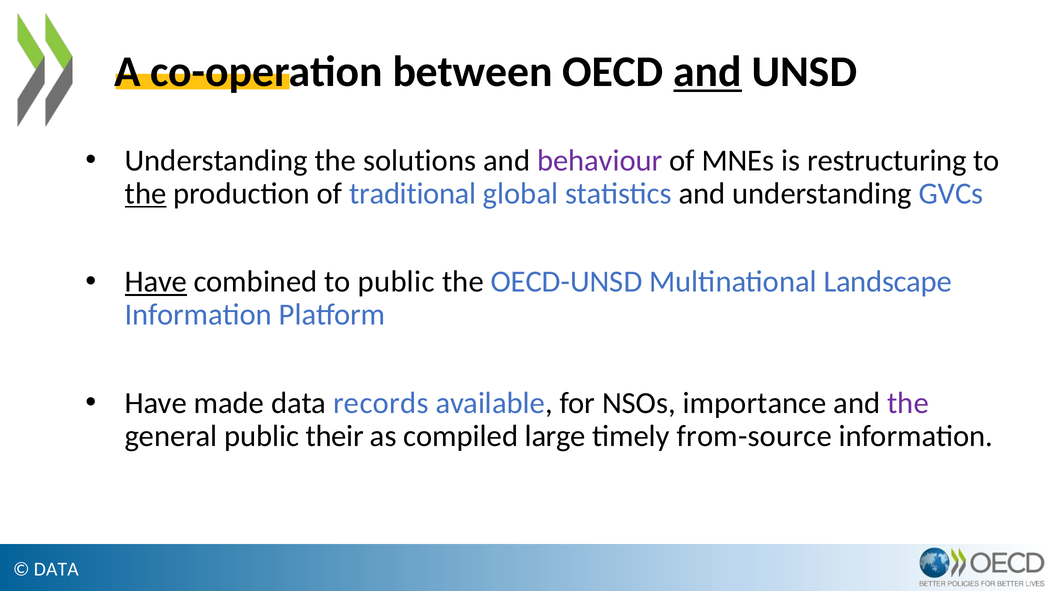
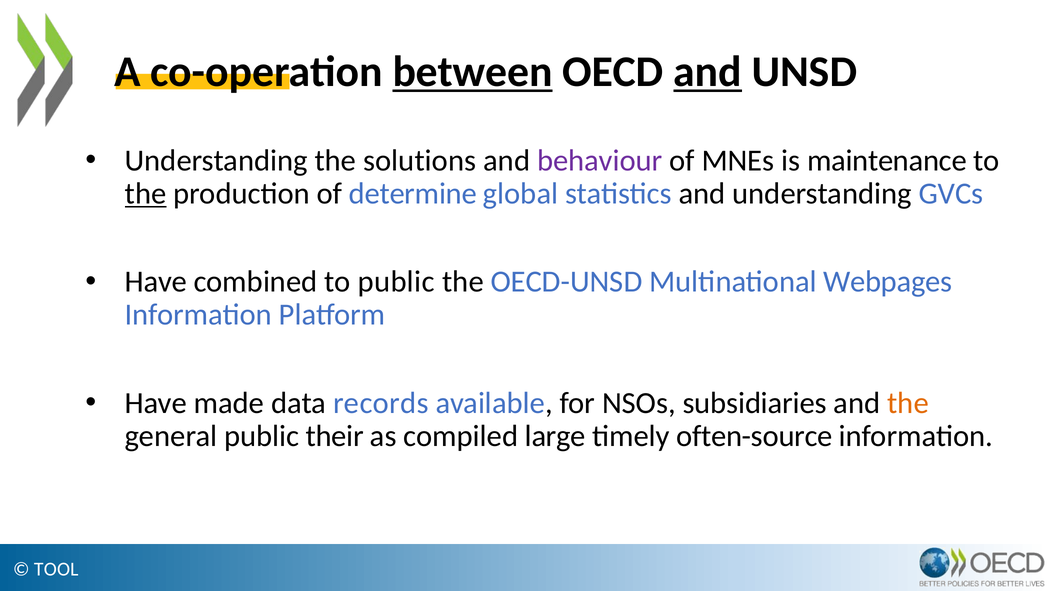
between underline: none -> present
restructuring: restructuring -> maintenance
traditional: traditional -> determine
Have at (156, 282) underline: present -> none
Landscape: Landscape -> Webpages
importance: importance -> subsidiaries
the at (908, 403) colour: purple -> orange
from-source: from-source -> often-source
DATA at (56, 570): DATA -> TOOL
